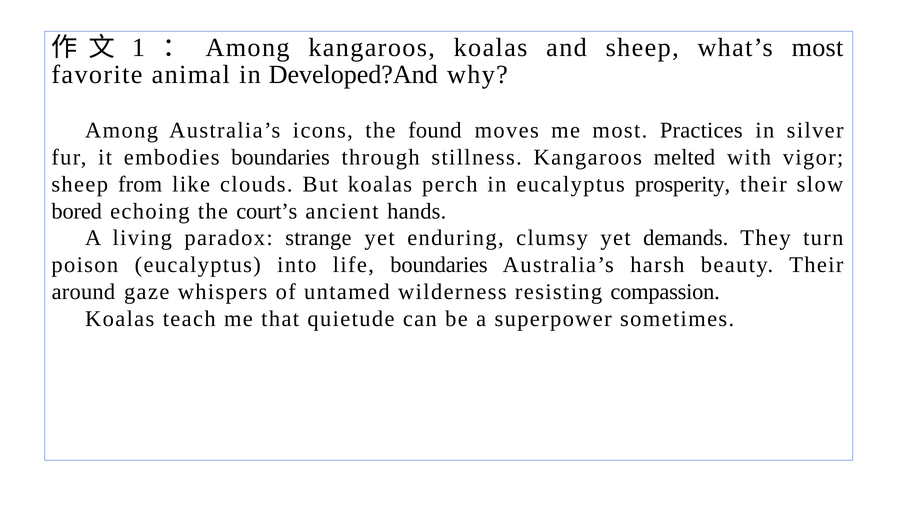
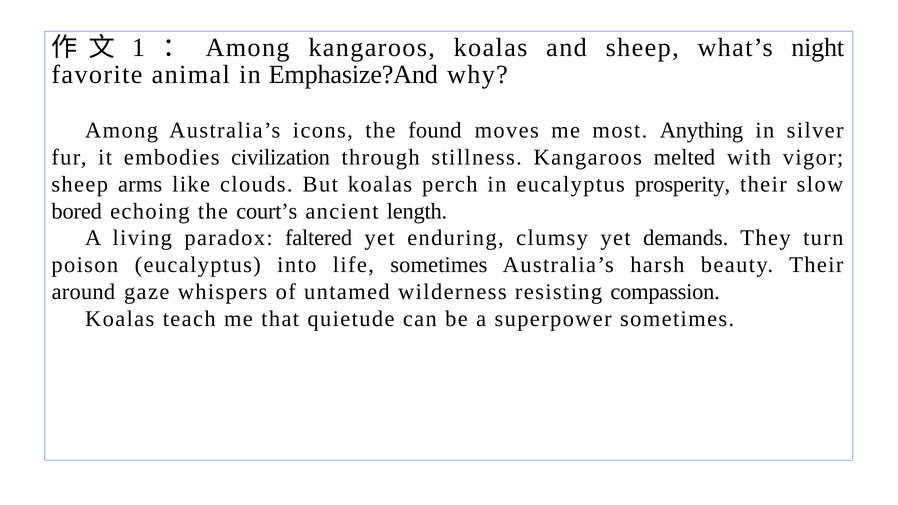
what’s most: most -> night
Developed?And: Developed?And -> Emphasize?And
Practices: Practices -> Anything
embodies boundaries: boundaries -> civilization
from: from -> arms
hands: hands -> length
strange: strange -> faltered
life boundaries: boundaries -> sometimes
